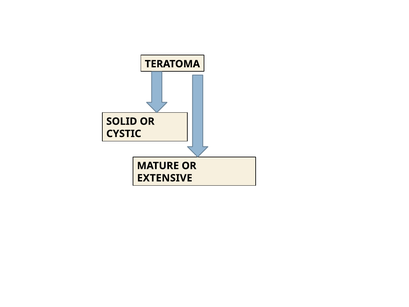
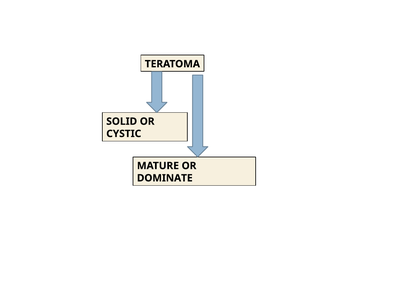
EXTENSIVE: EXTENSIVE -> DOMINATE
